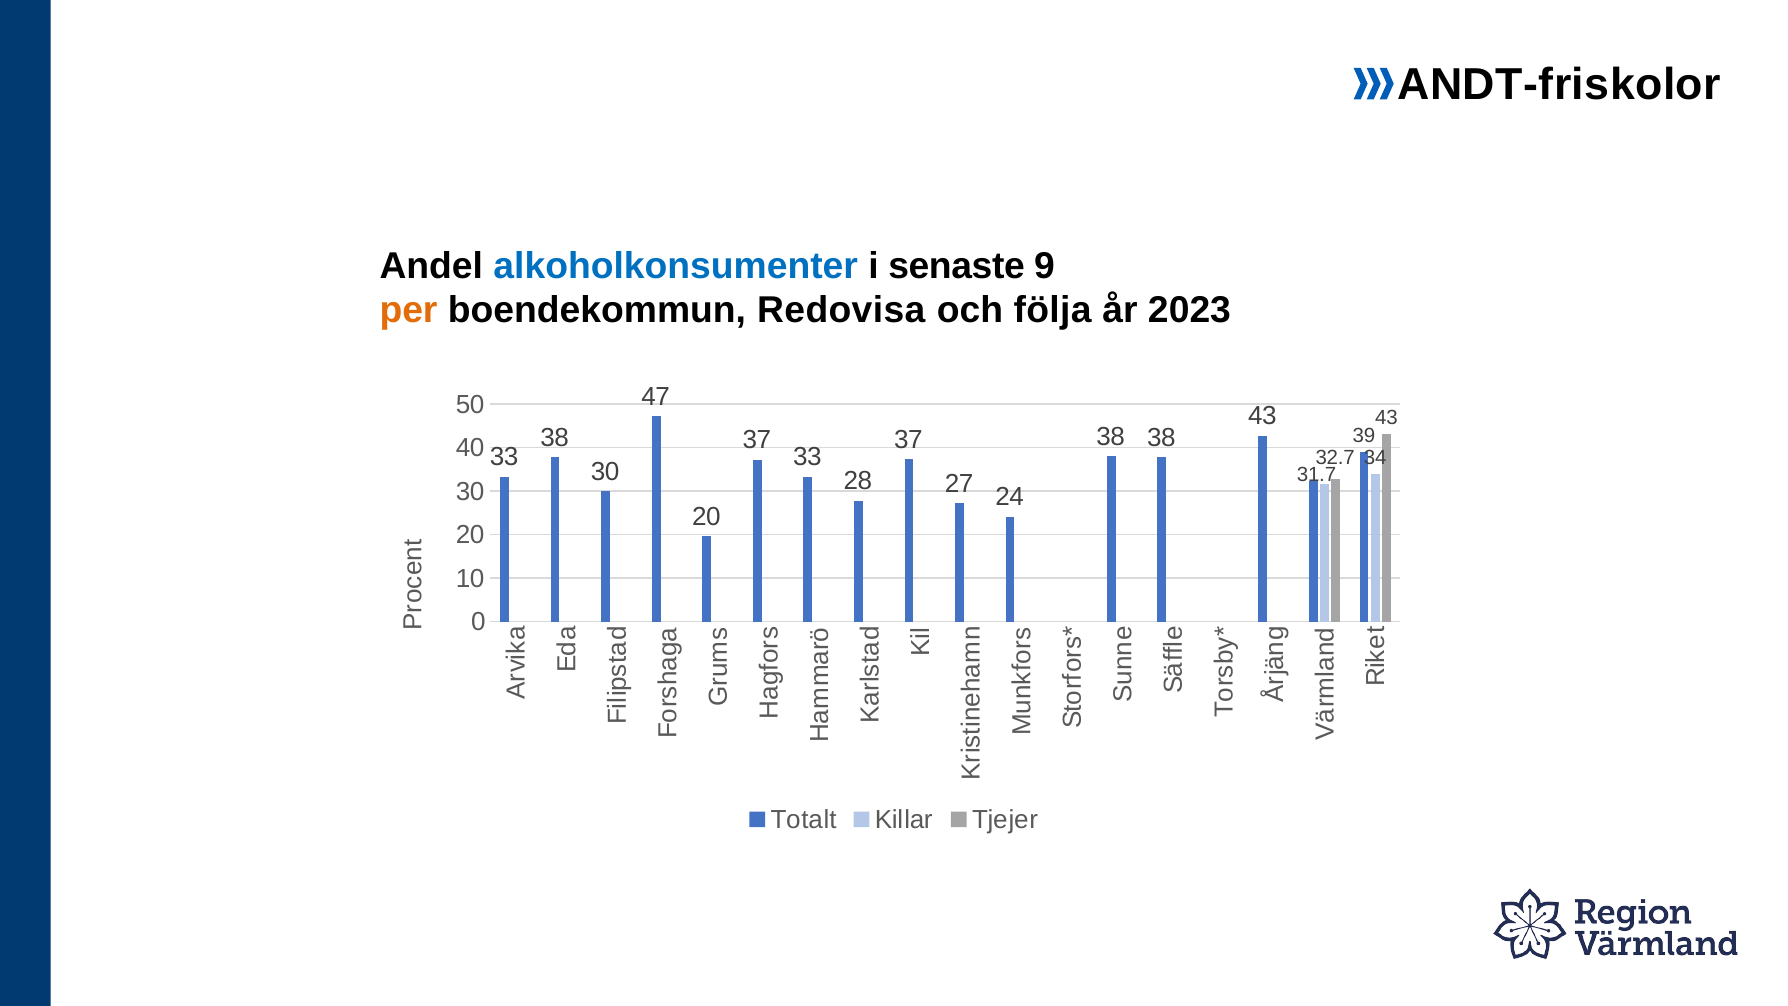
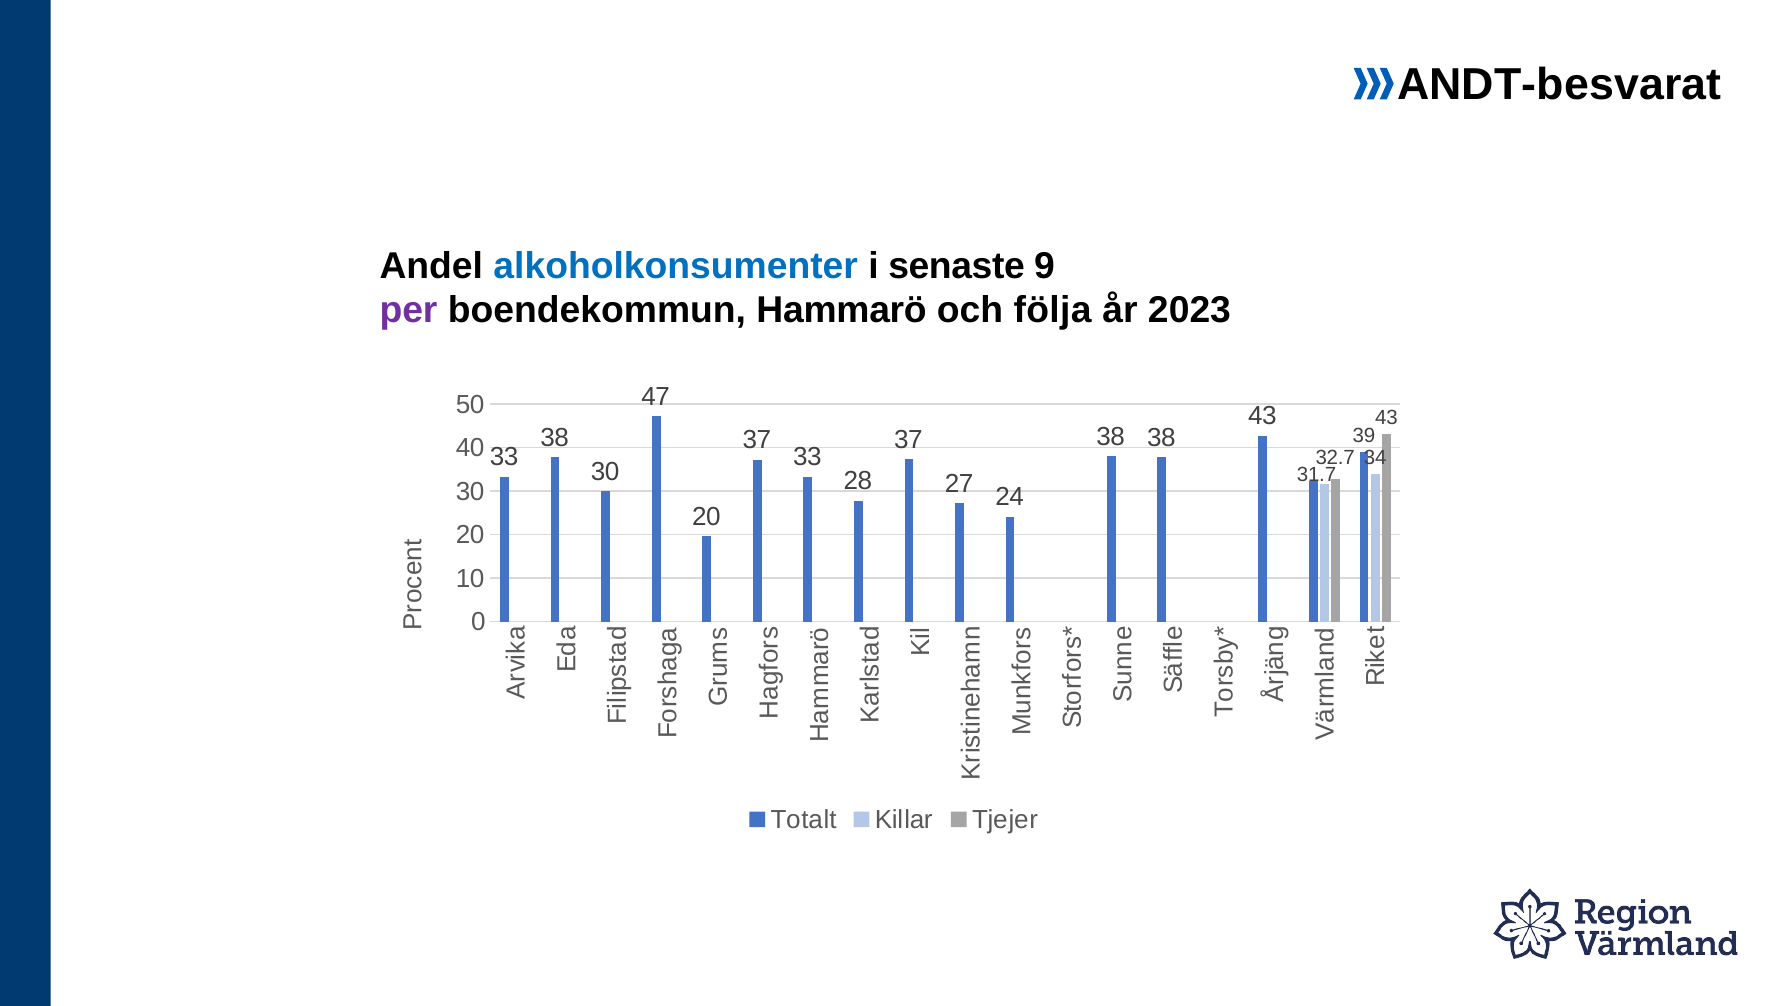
ANDT-friskolor: ANDT-friskolor -> ANDT-besvarat
per colour: orange -> purple
Redovisa: Redovisa -> Hammarö
